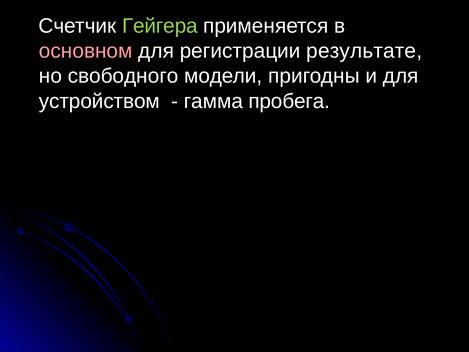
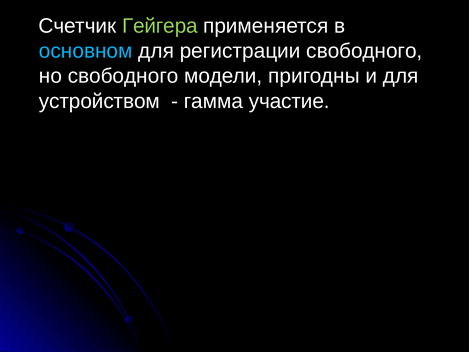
основном colour: pink -> light blue
регистрации результате: результате -> свободного
пробега: пробега -> участие
